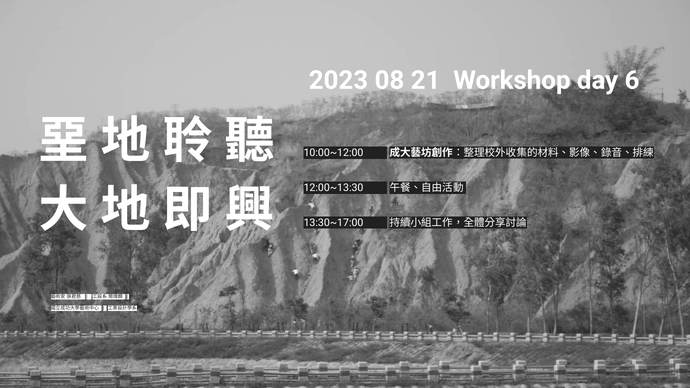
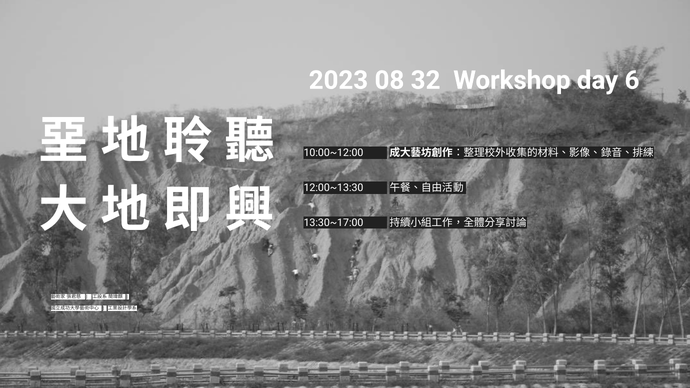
21: 21 -> 32
